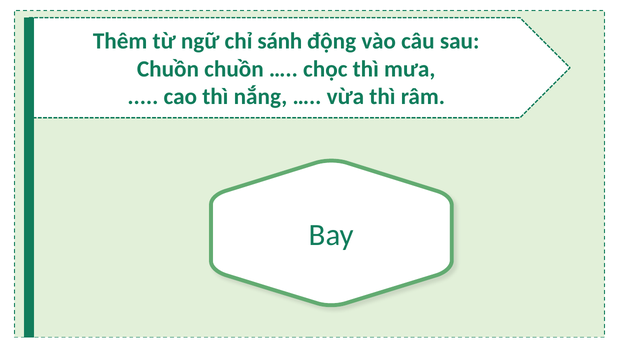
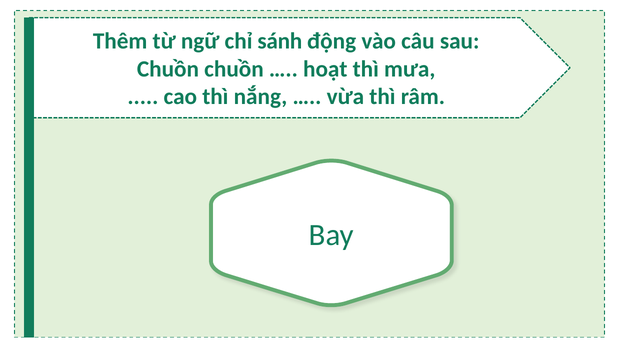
chọc: chọc -> hoạt
